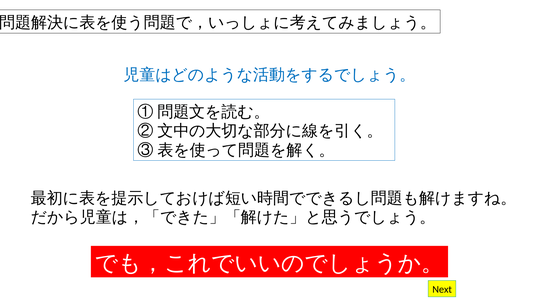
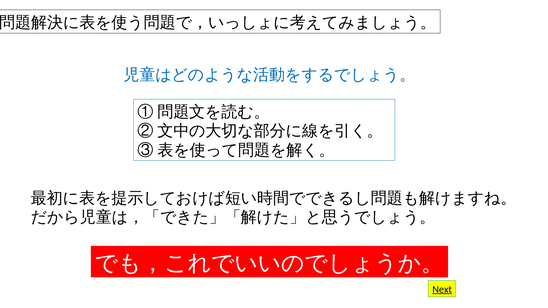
Next underline: none -> present
